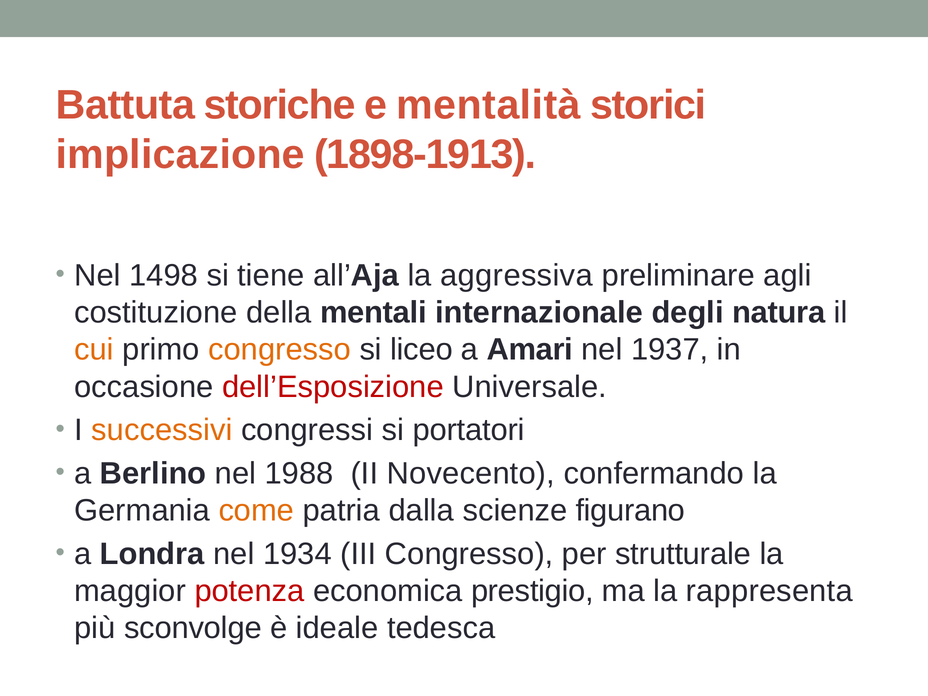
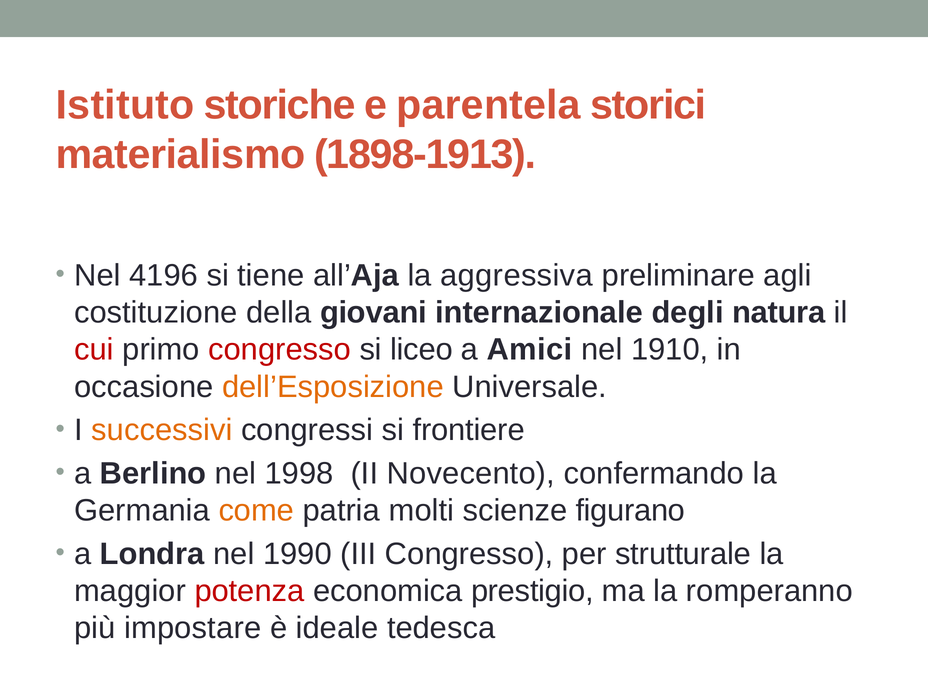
Battuta: Battuta -> Istituto
mentalità: mentalità -> parentela
implicazione: implicazione -> materialismo
1498: 1498 -> 4196
mentali: mentali -> giovani
cui colour: orange -> red
congresso at (280, 350) colour: orange -> red
Amari: Amari -> Amici
1937: 1937 -> 1910
dell’Esposizione colour: red -> orange
portatori: portatori -> frontiere
1988: 1988 -> 1998
dalla: dalla -> molti
1934: 1934 -> 1990
rappresenta: rappresenta -> romperanno
sconvolge: sconvolge -> impostare
